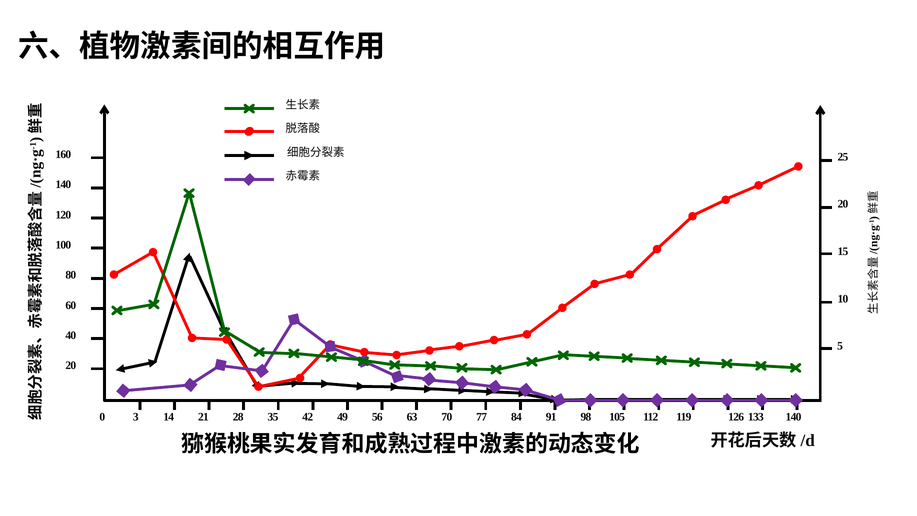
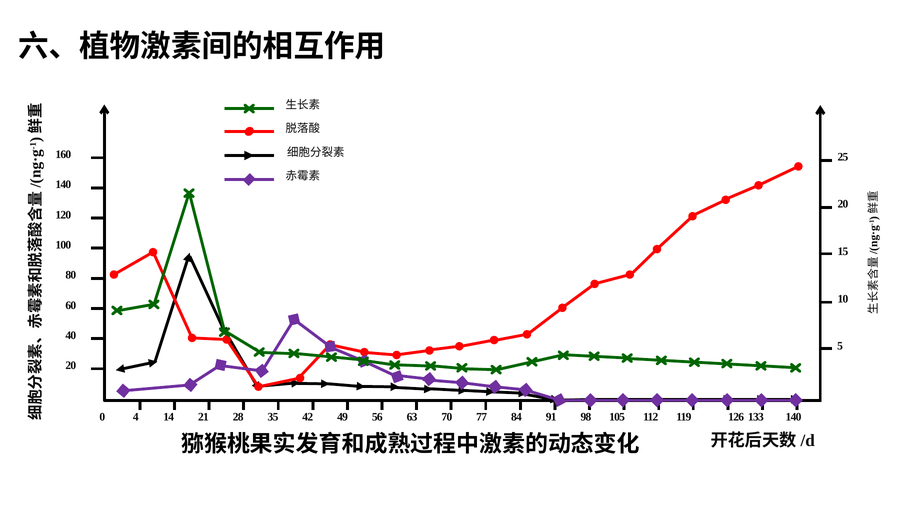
3: 3 -> 4
